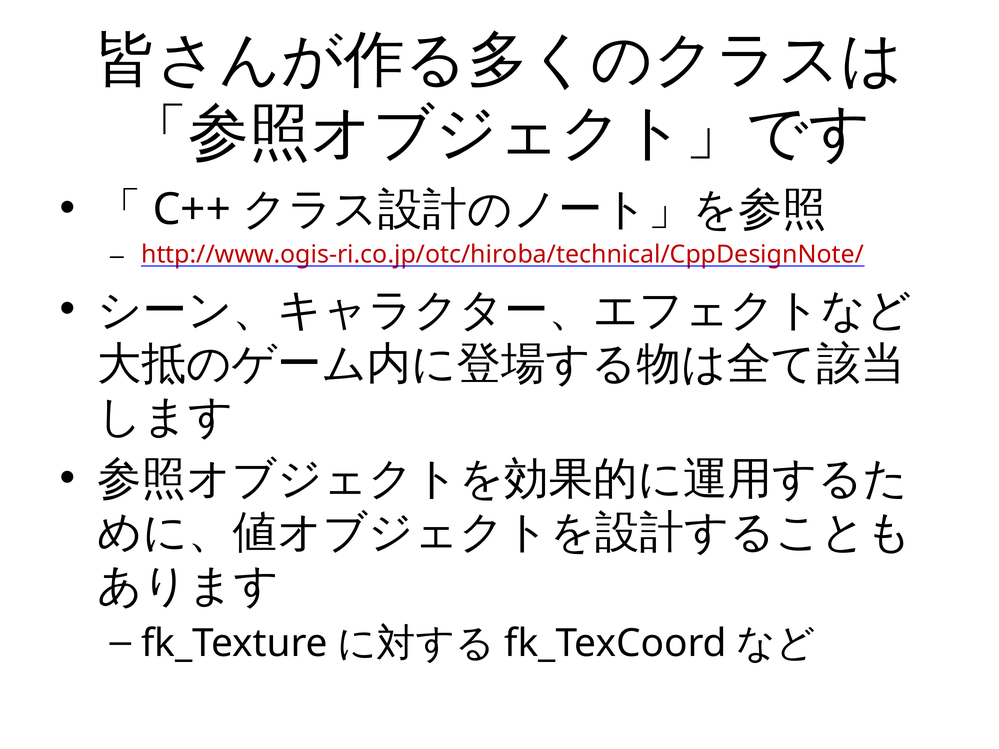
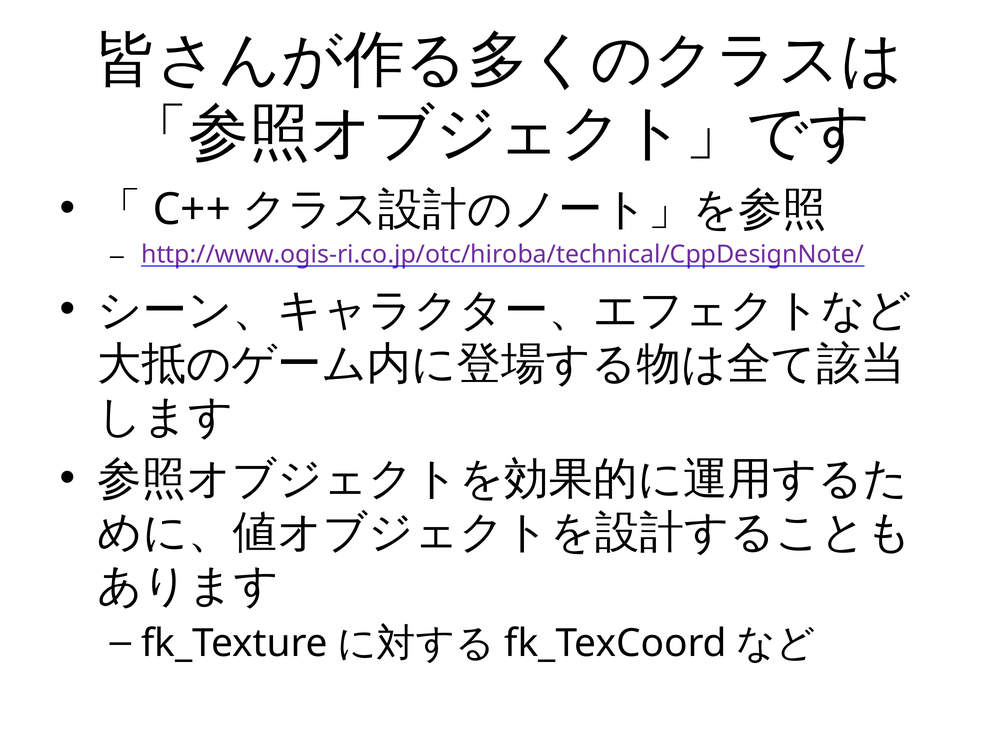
http://www.ogis-ri.co.jp/otc/hiroba/technical/CppDesignNote/ colour: red -> purple
